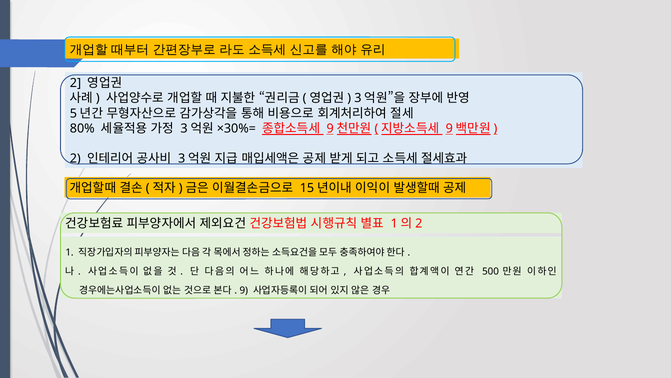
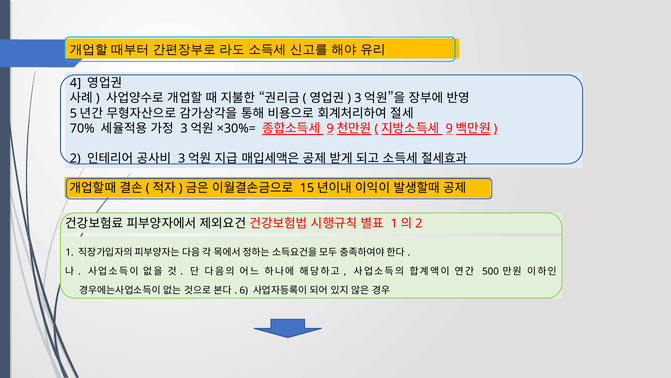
2 at (75, 83): 2 -> 4
80%: 80% -> 70%
9: 9 -> 6
